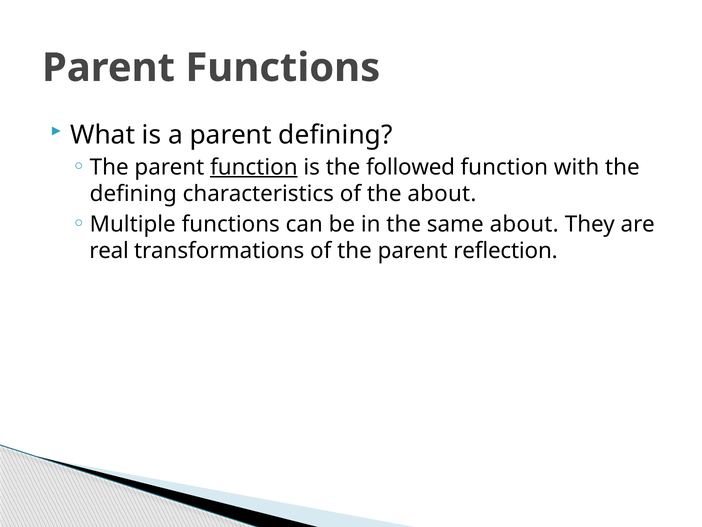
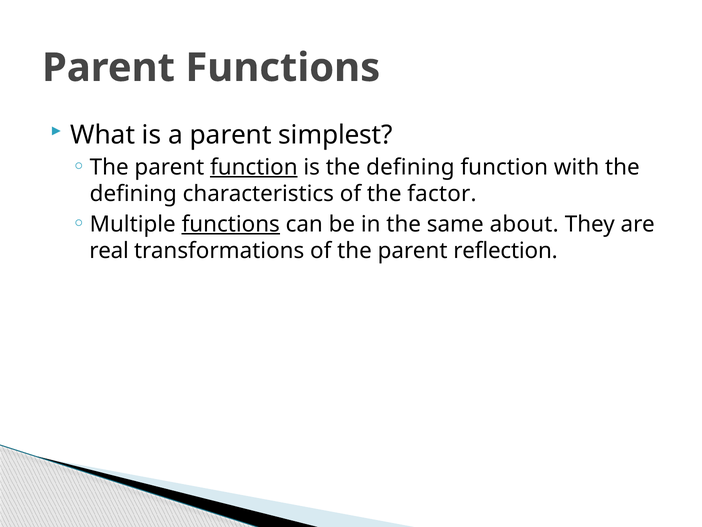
parent defining: defining -> simplest
is the followed: followed -> defining
the about: about -> factor
functions at (231, 224) underline: none -> present
